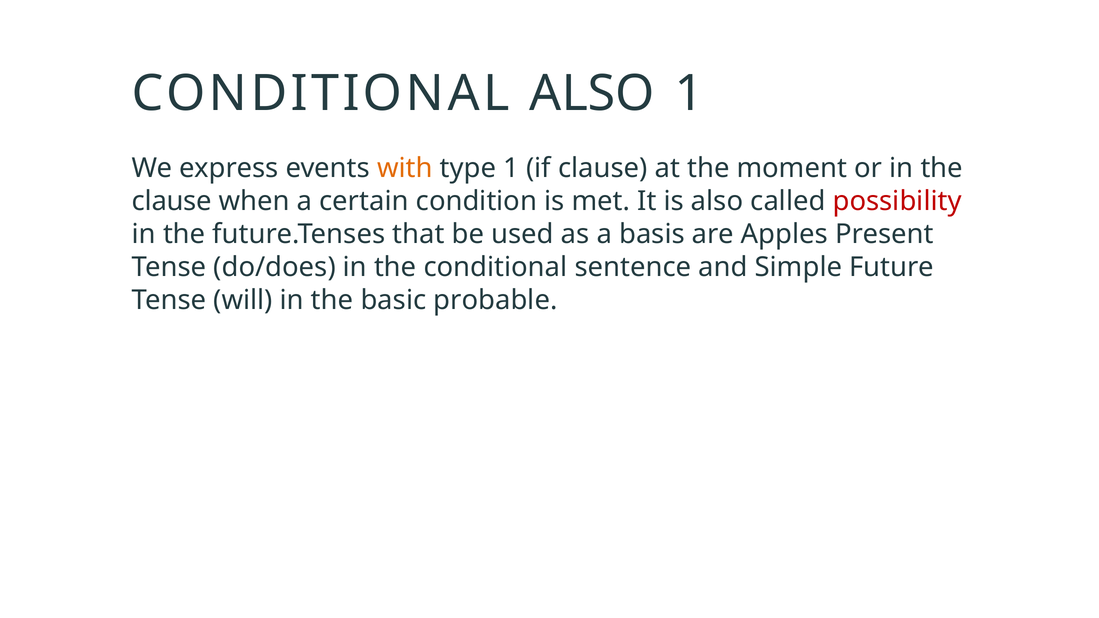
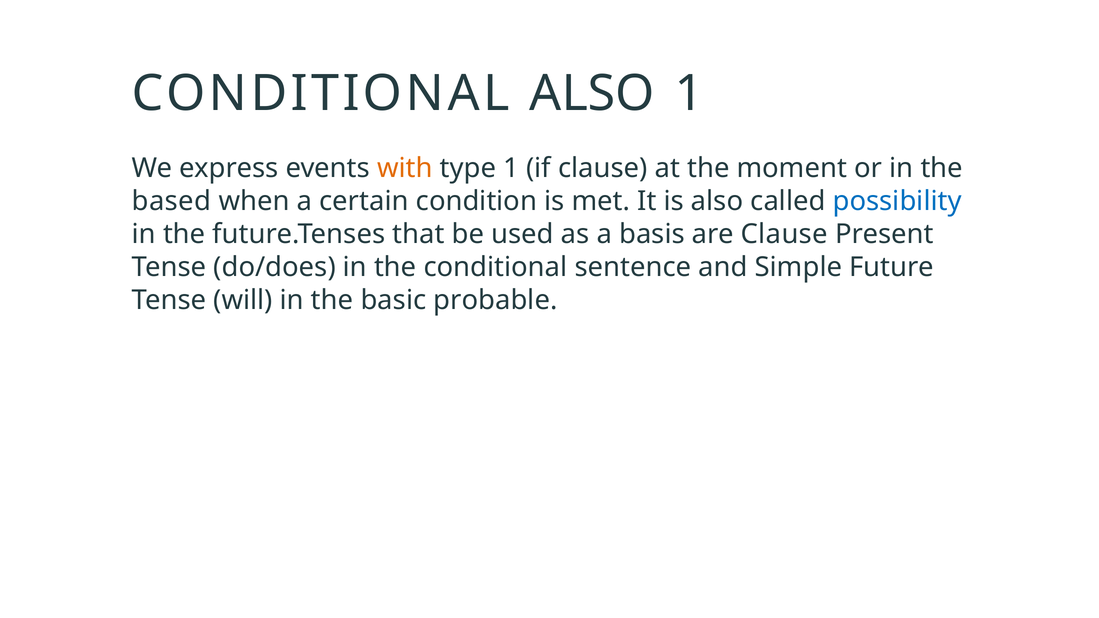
clause at (172, 201): clause -> based
possibility colour: red -> blue
are Apples: Apples -> Clause
